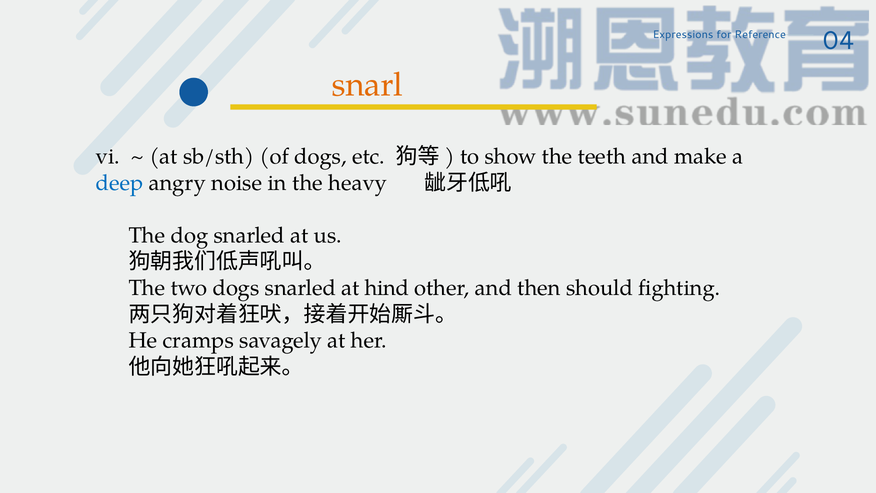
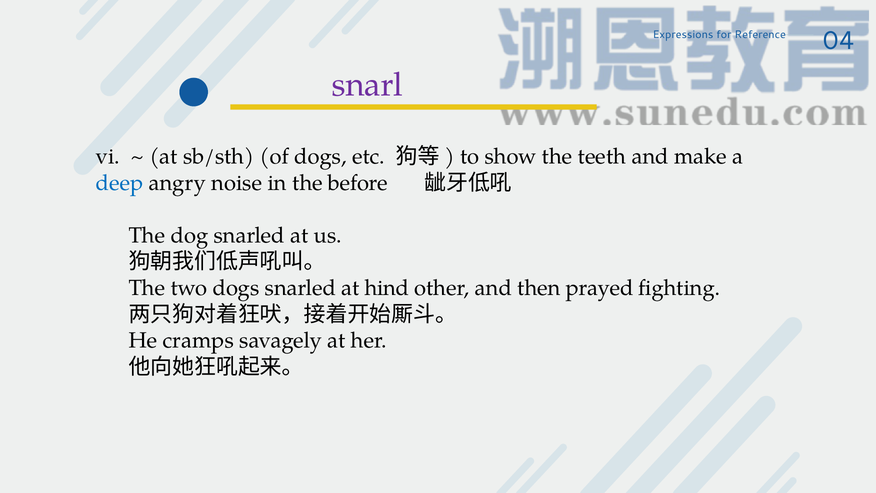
snarl colour: orange -> purple
heavy: heavy -> before
should: should -> prayed
